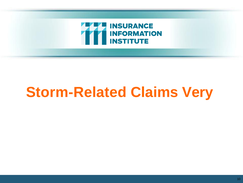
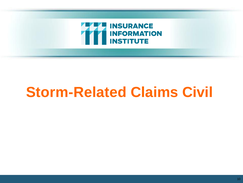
Very: Very -> Civil
